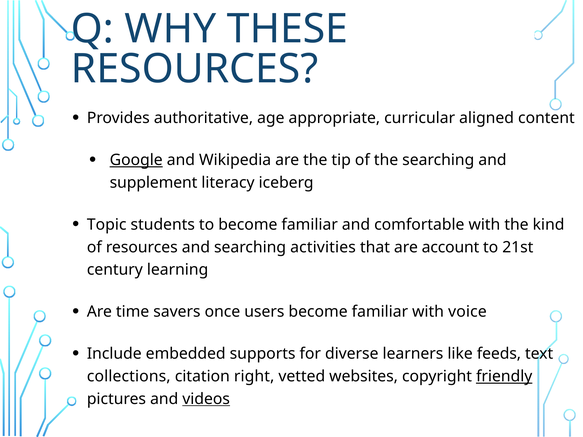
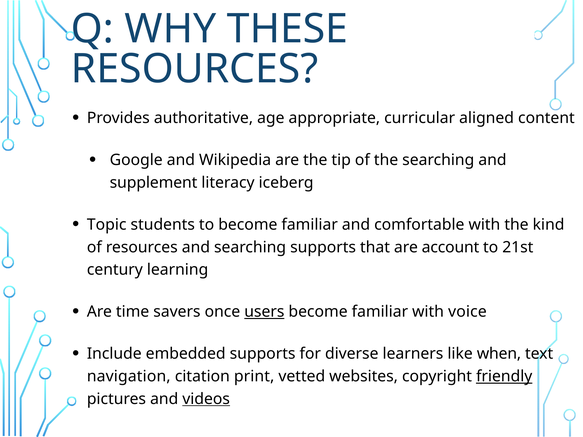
Google underline: present -> none
searching activities: activities -> supports
users underline: none -> present
feeds: feeds -> when
collections: collections -> navigation
right: right -> print
